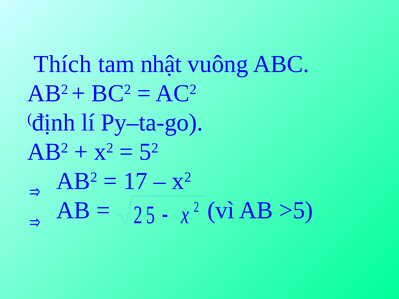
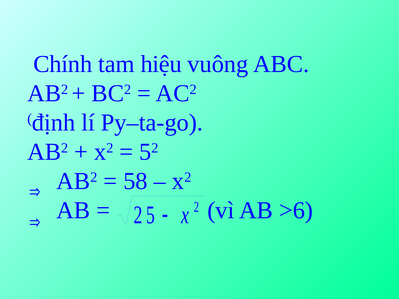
Thích: Thích -> Chính
nhật: nhật -> hiệu
17: 17 -> 58
>5: >5 -> >6
